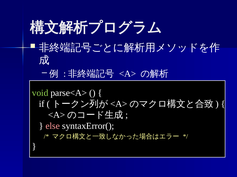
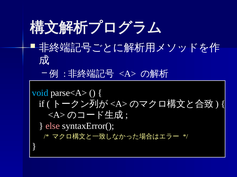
void colour: light green -> light blue
